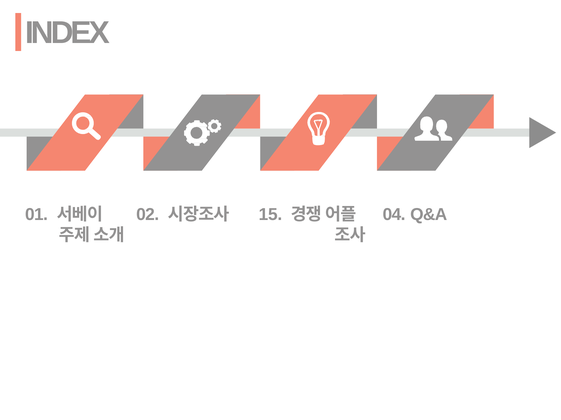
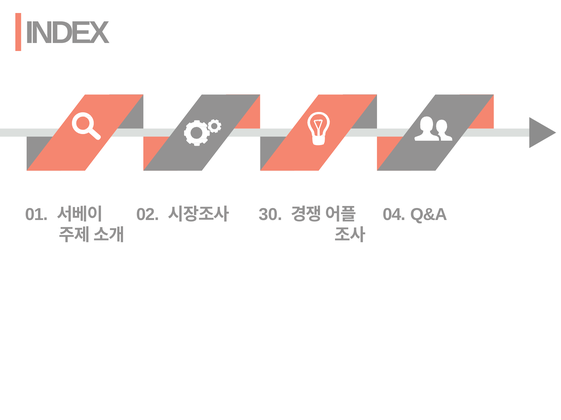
15: 15 -> 30
